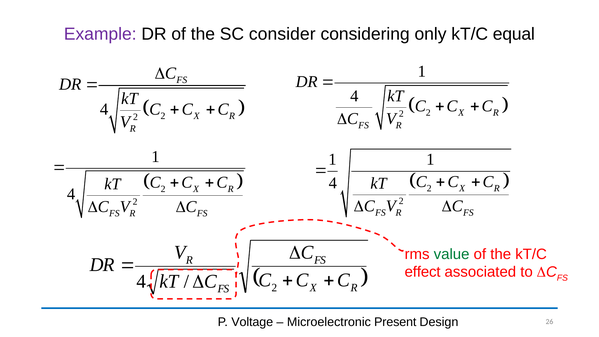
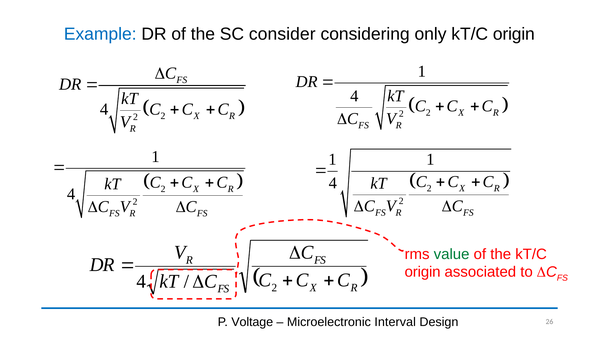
Example colour: purple -> blue
only kT/C equal: equal -> origin
effect at (423, 272): effect -> origin
Present: Present -> Interval
